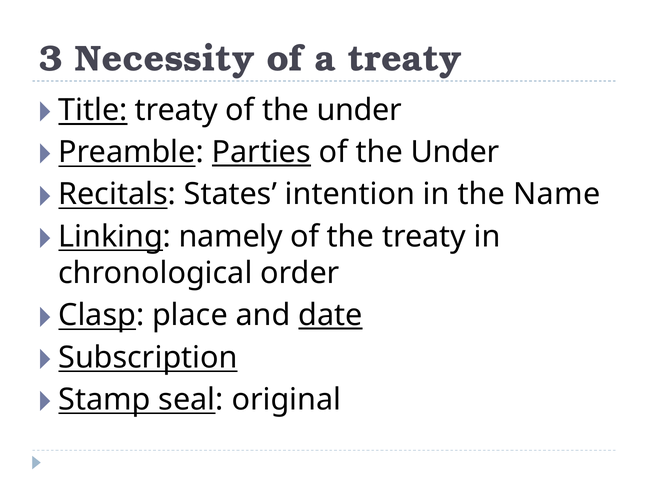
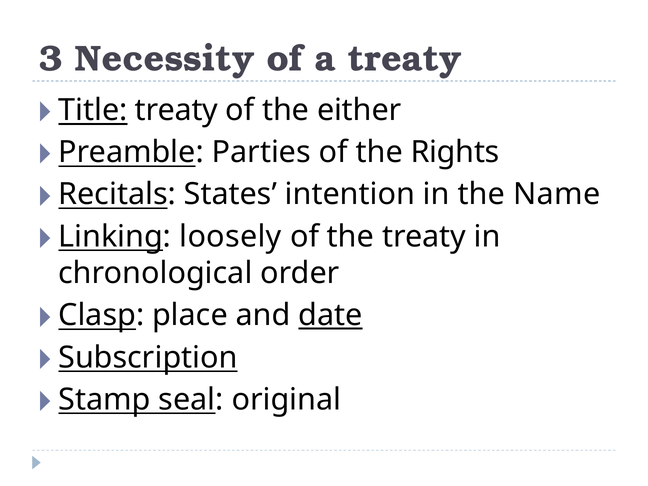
under at (359, 110): under -> either
Parties underline: present -> none
Under at (455, 152): Under -> Rights
namely: namely -> loosely
